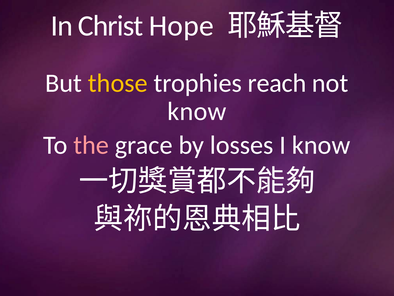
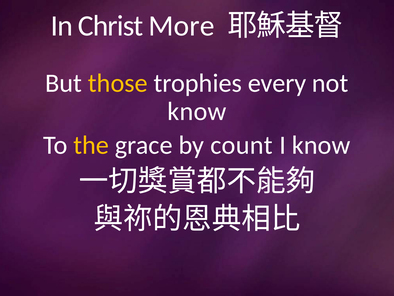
Hope: Hope -> More
reach: reach -> every
the colour: pink -> yellow
losses: losses -> count
